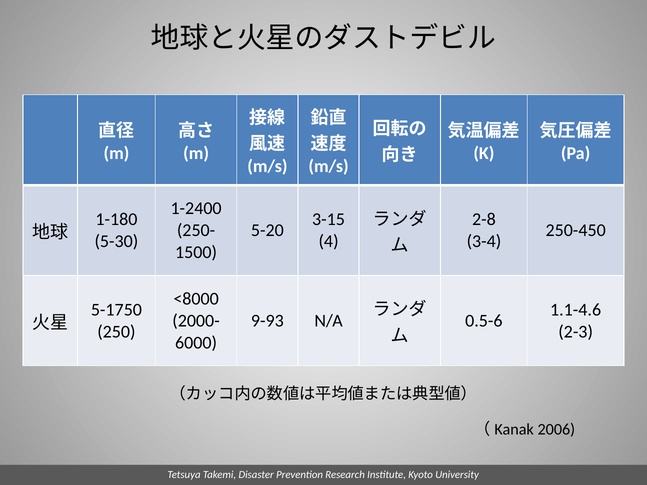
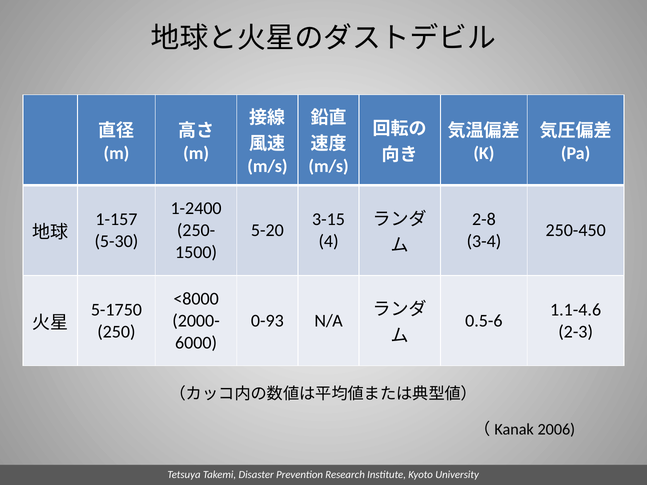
1-180: 1-180 -> 1-157
9-93: 9-93 -> 0-93
